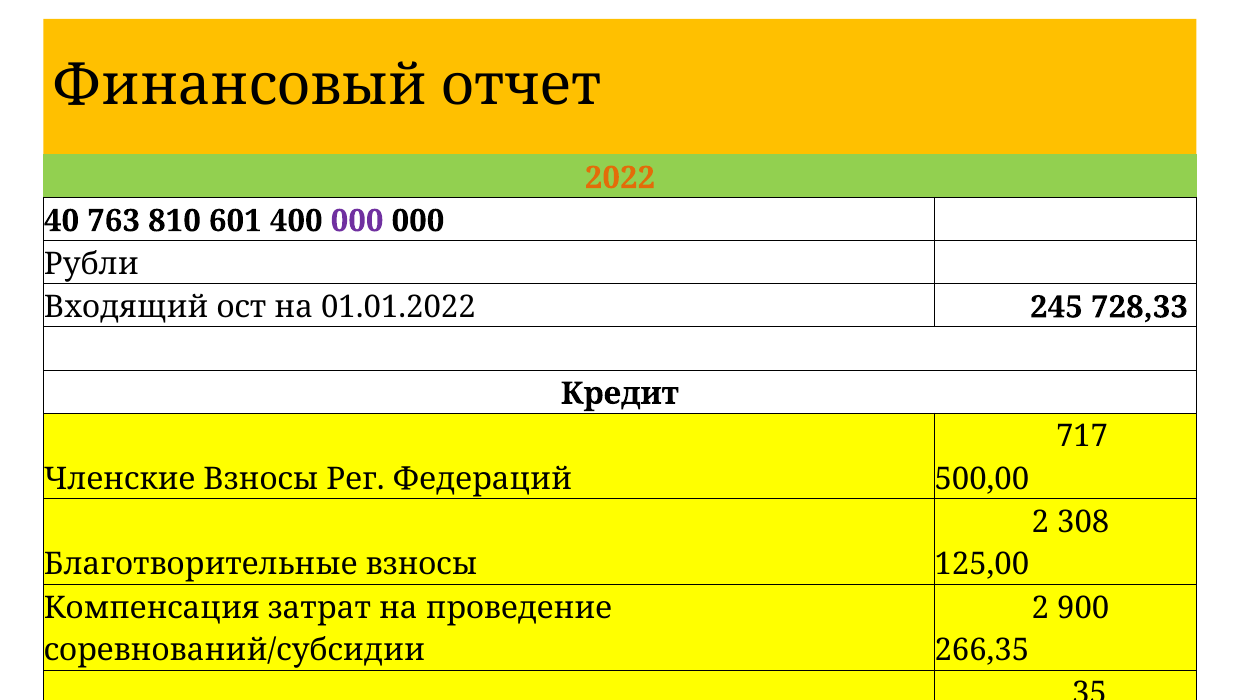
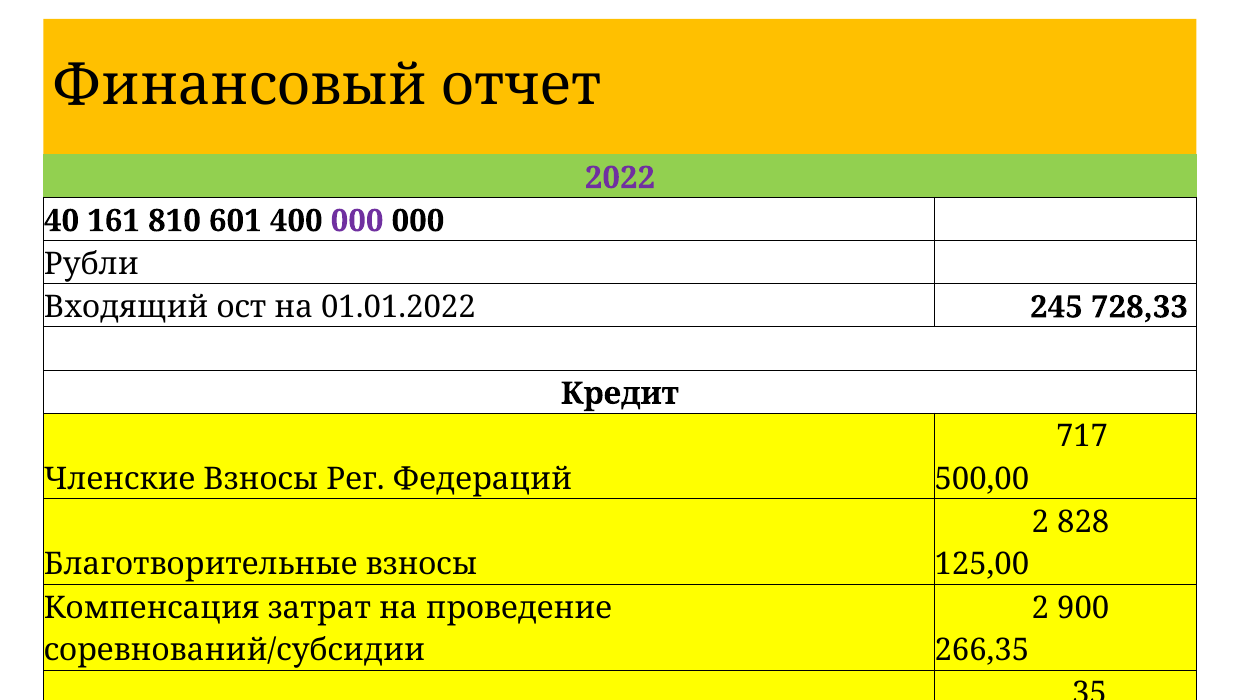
2022 colour: orange -> purple
763: 763 -> 161
308: 308 -> 828
